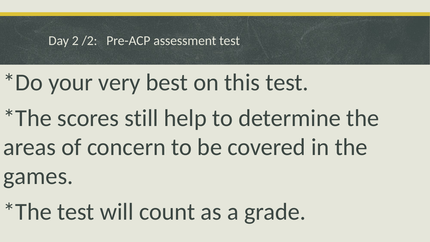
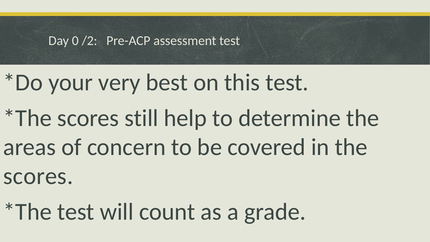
2: 2 -> 0
games at (38, 176): games -> scores
